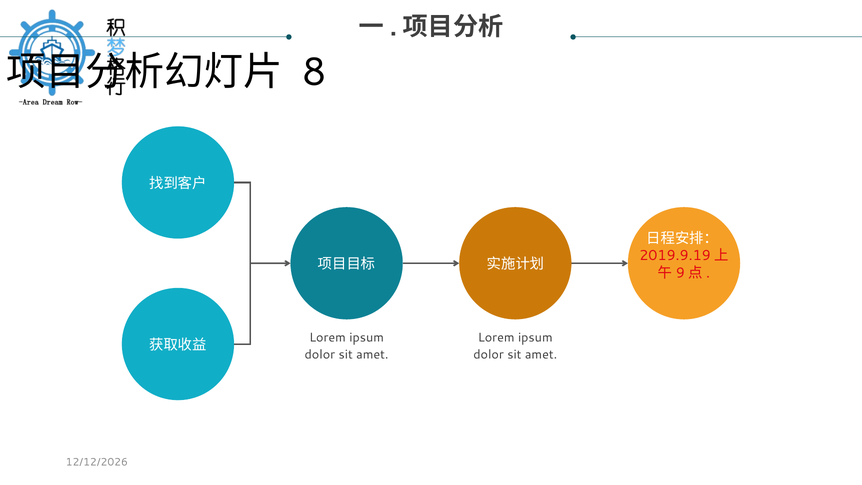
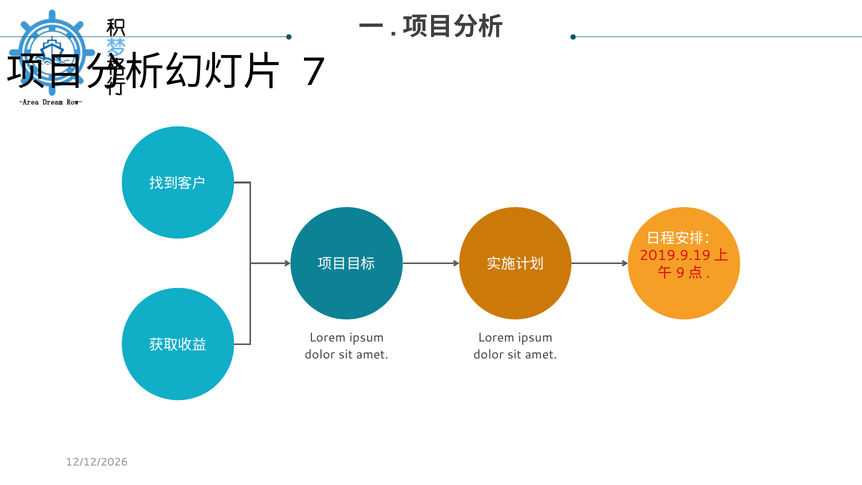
8: 8 -> 7
